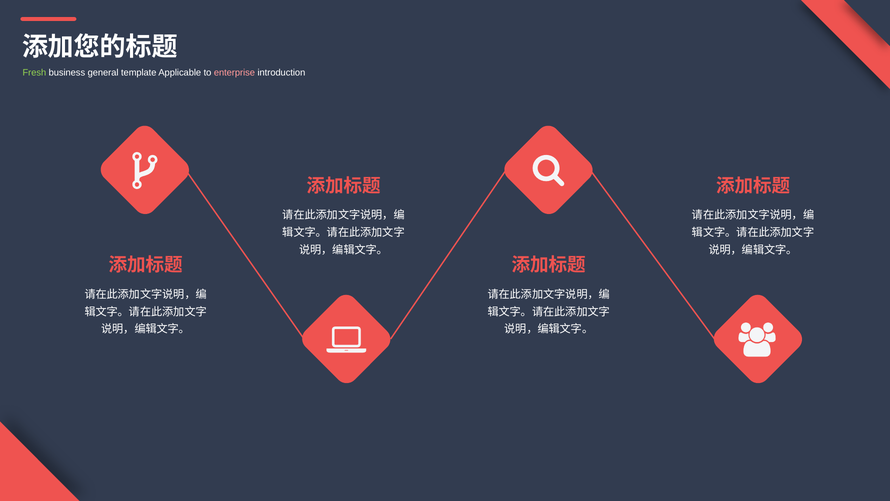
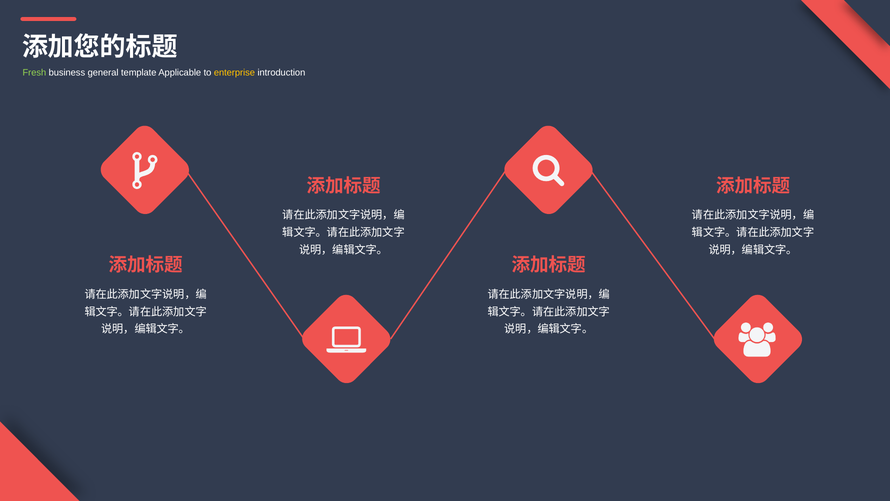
enterprise colour: pink -> yellow
